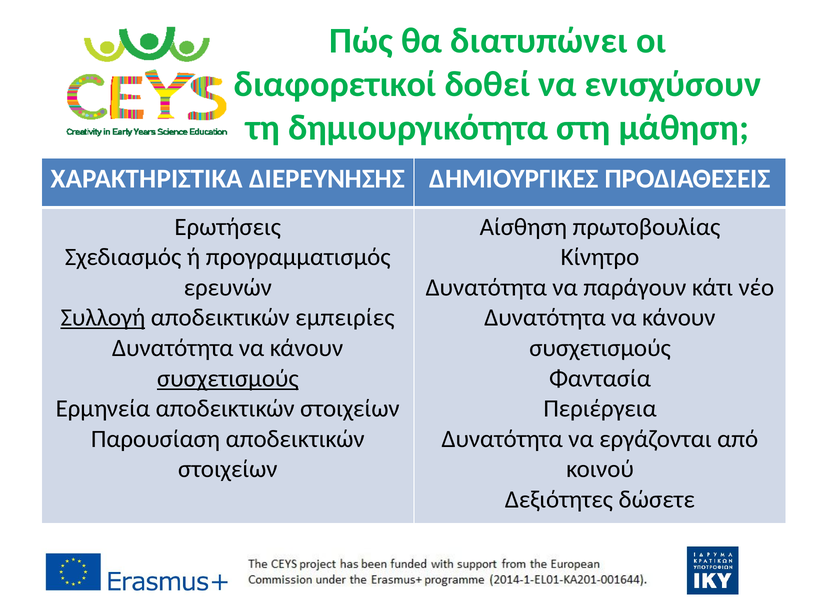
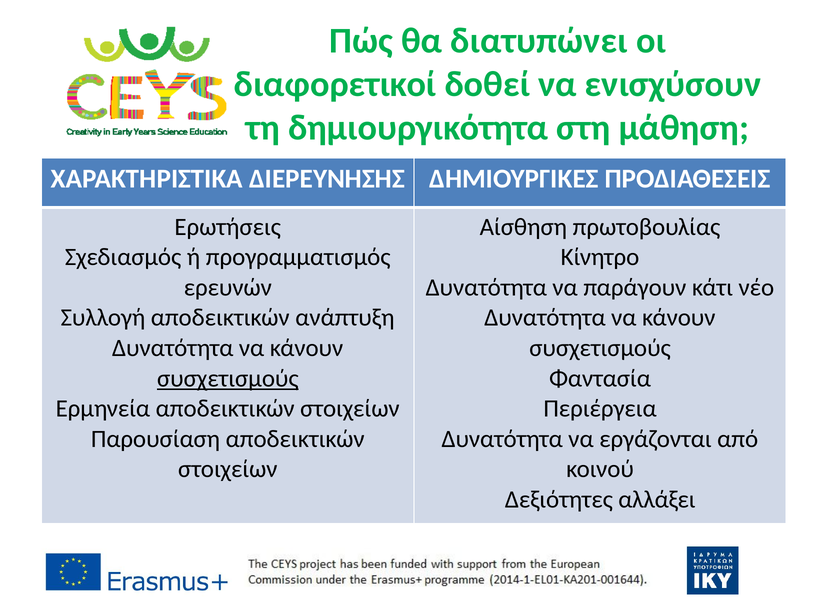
Συλλογή underline: present -> none
εμπειρίες: εμπειρίες -> ανάπτυξη
δώσετε: δώσετε -> αλλάξει
